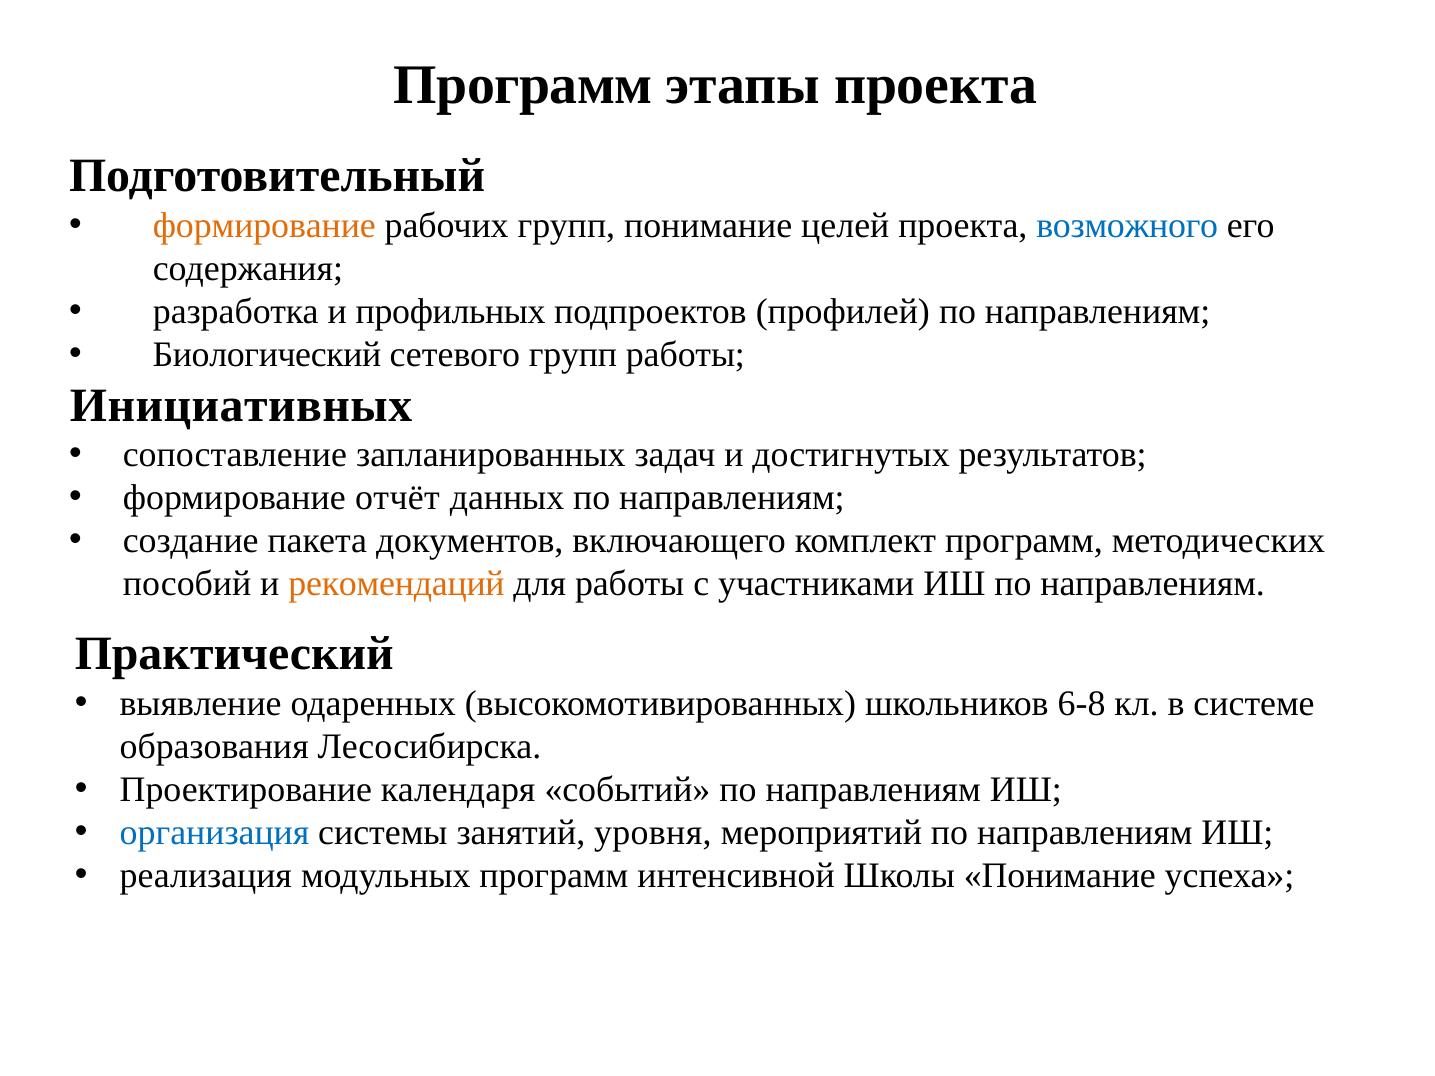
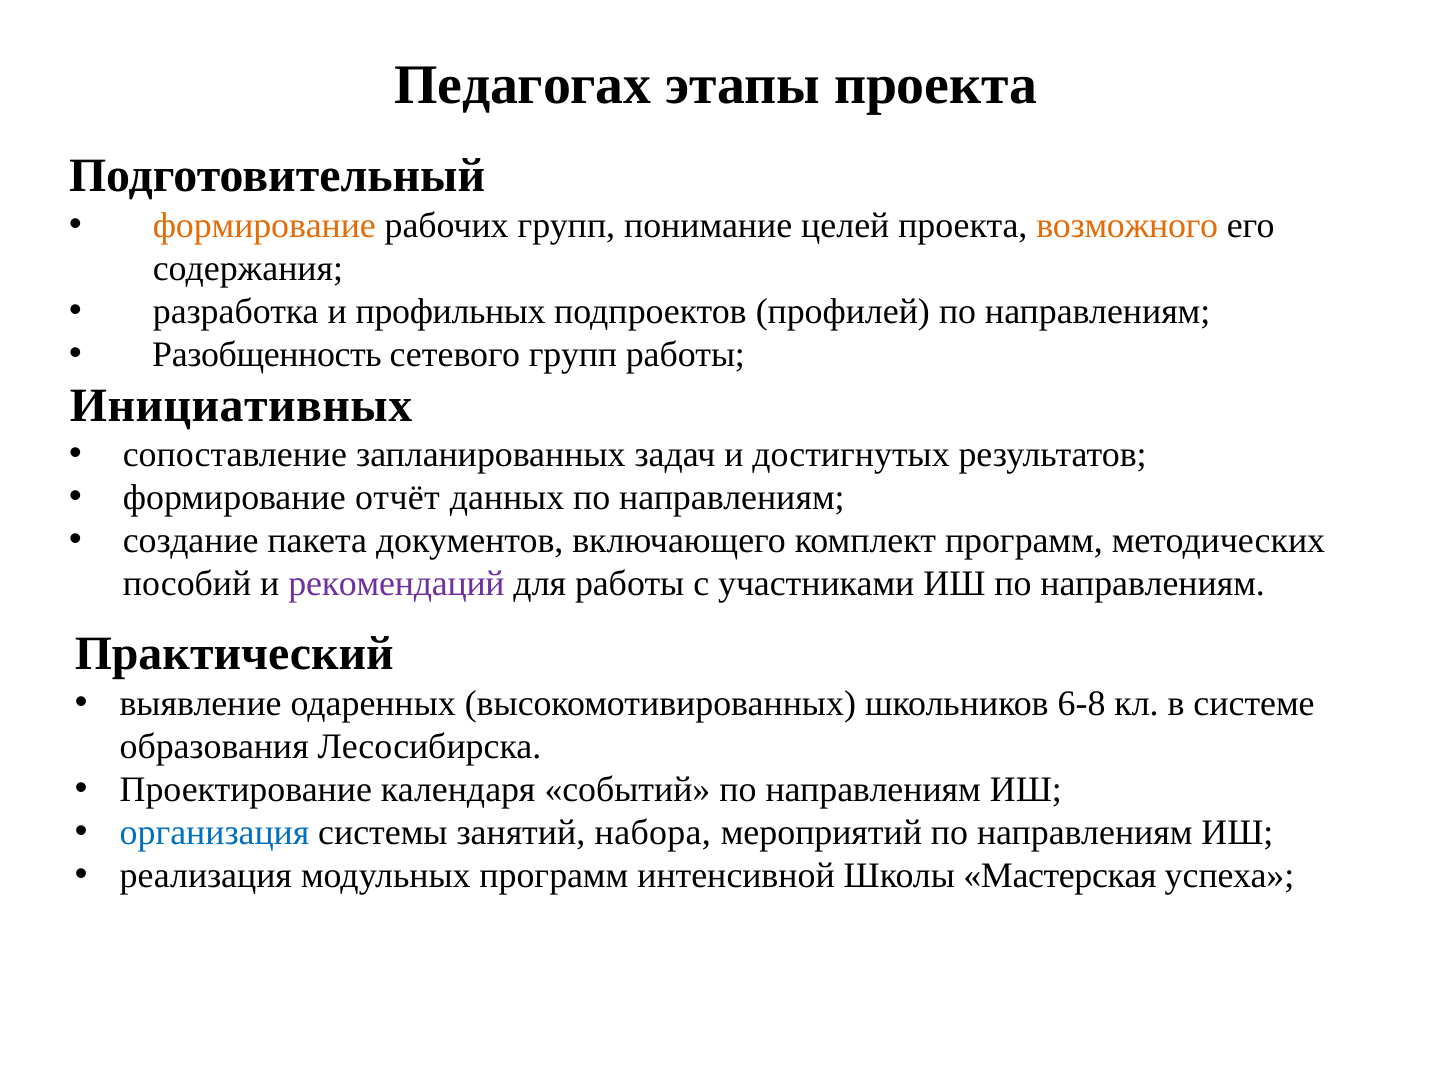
Программ at (523, 85): Программ -> Педагогах
возможного colour: blue -> orange
Биологический: Биологический -> Разобщенность
рекомендаций colour: orange -> purple
уровня: уровня -> набора
Школы Понимание: Понимание -> Мастерская
